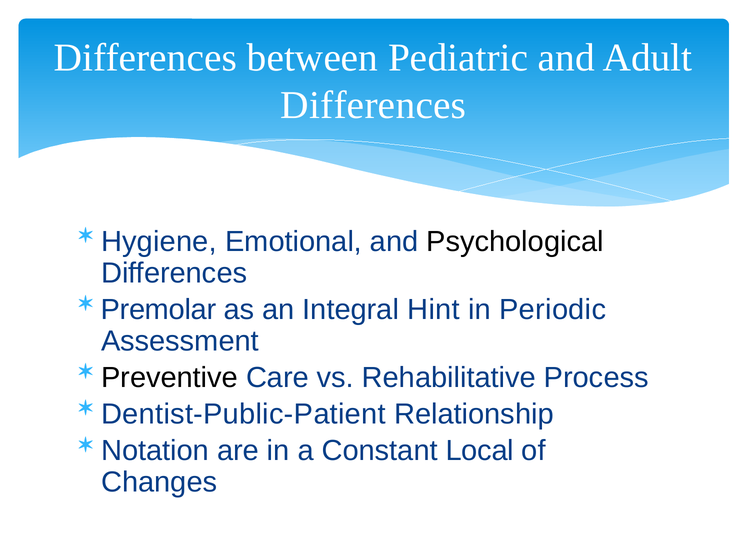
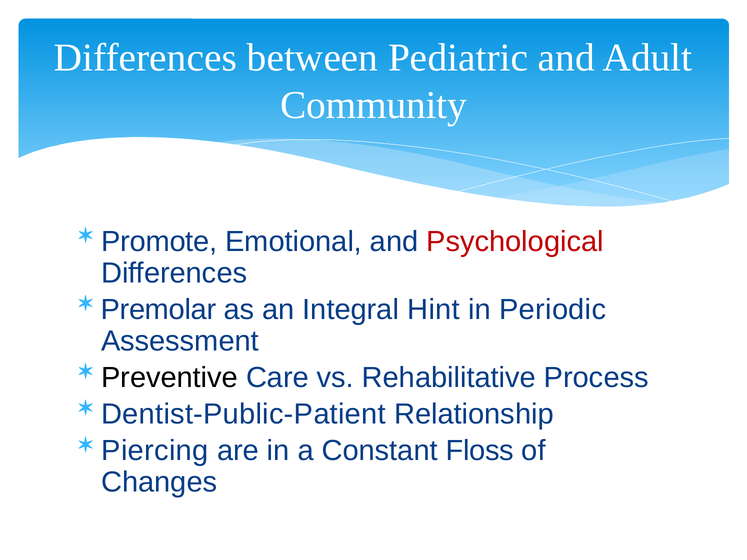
Differences at (373, 105): Differences -> Community
Hygiene: Hygiene -> Promote
Psychological colour: black -> red
Notation: Notation -> Piercing
Local: Local -> Floss
